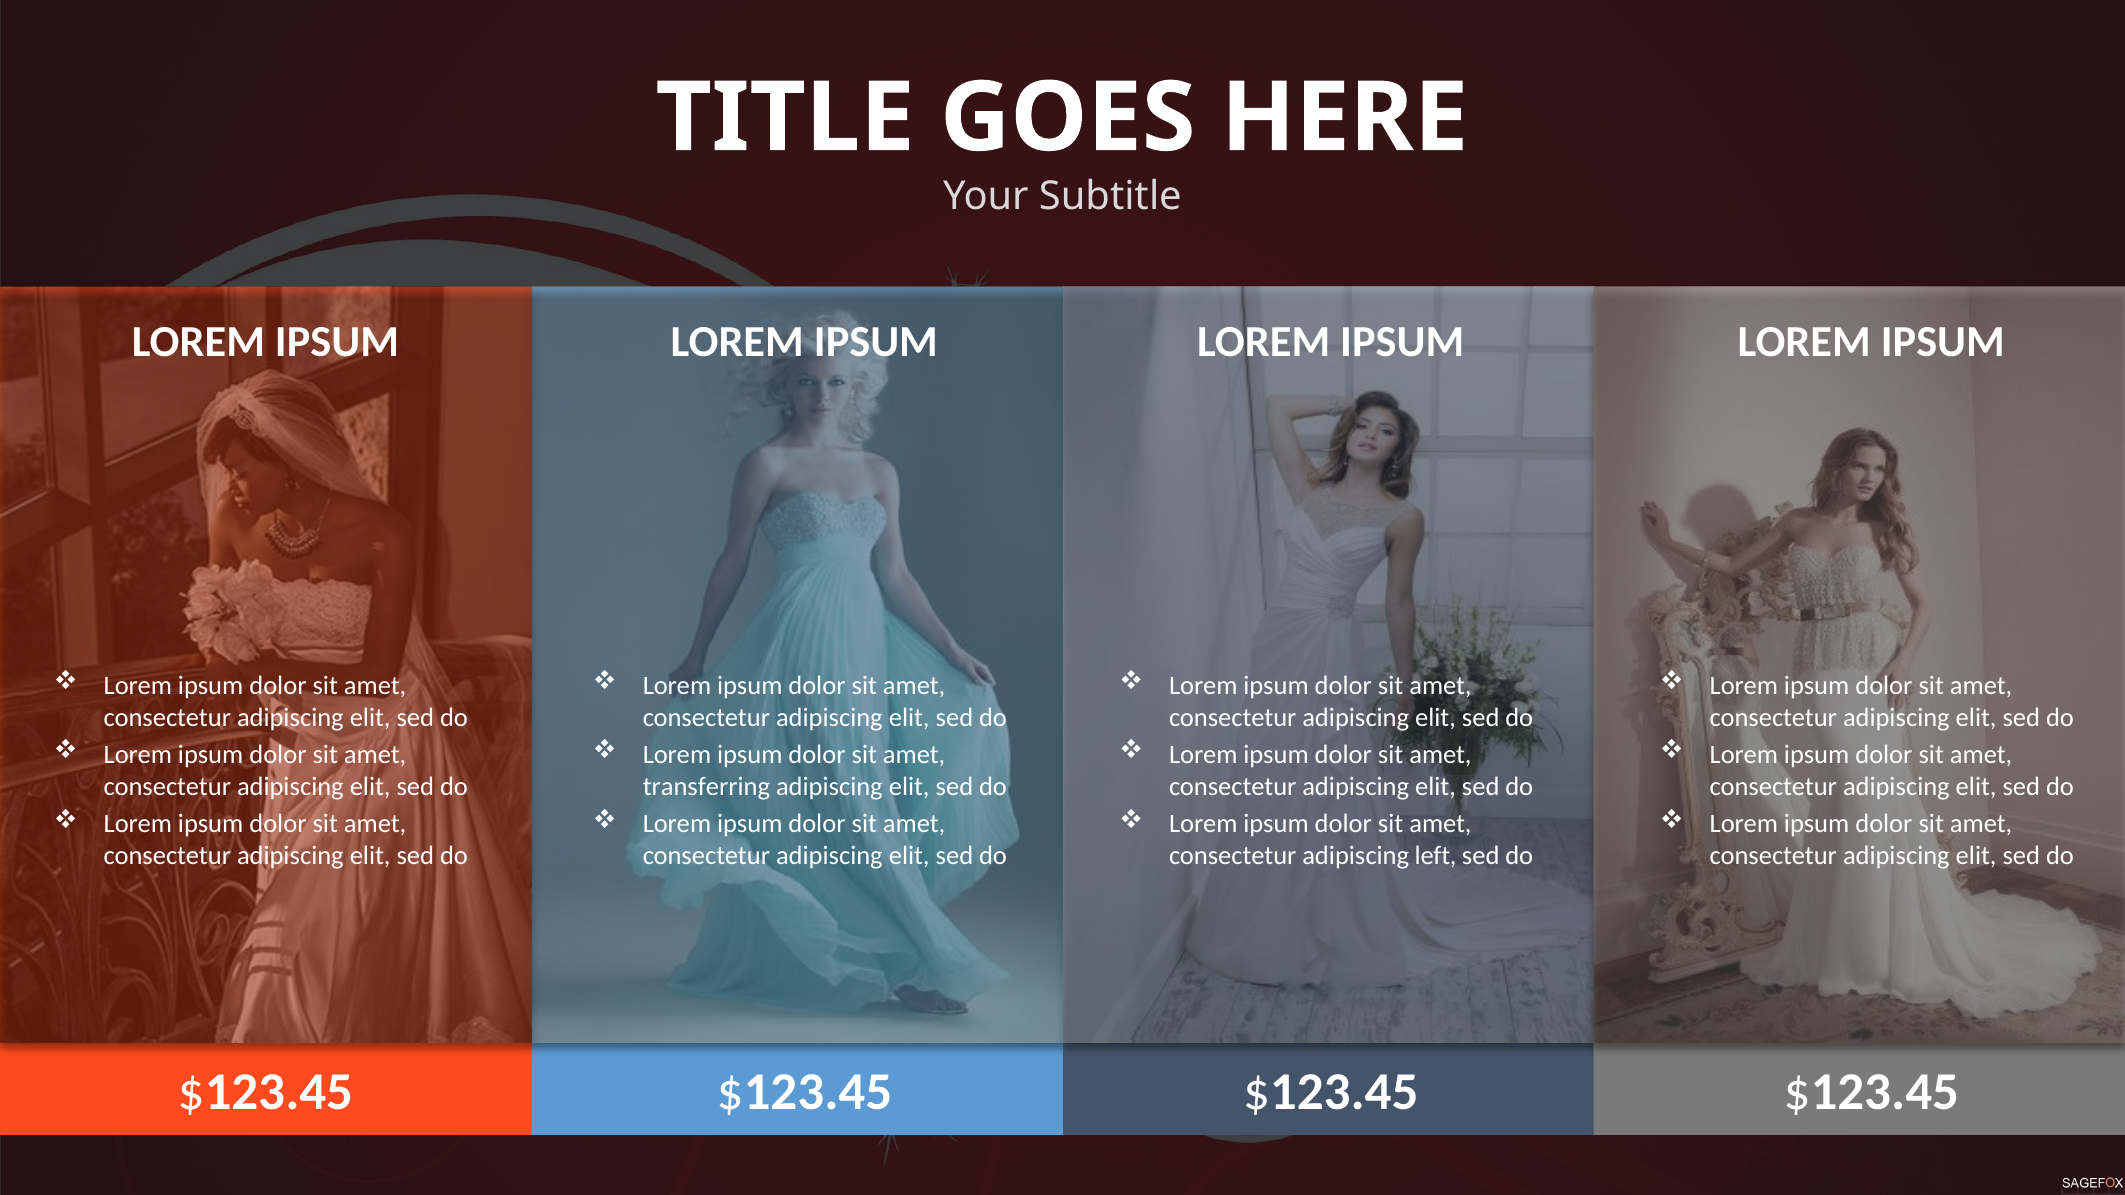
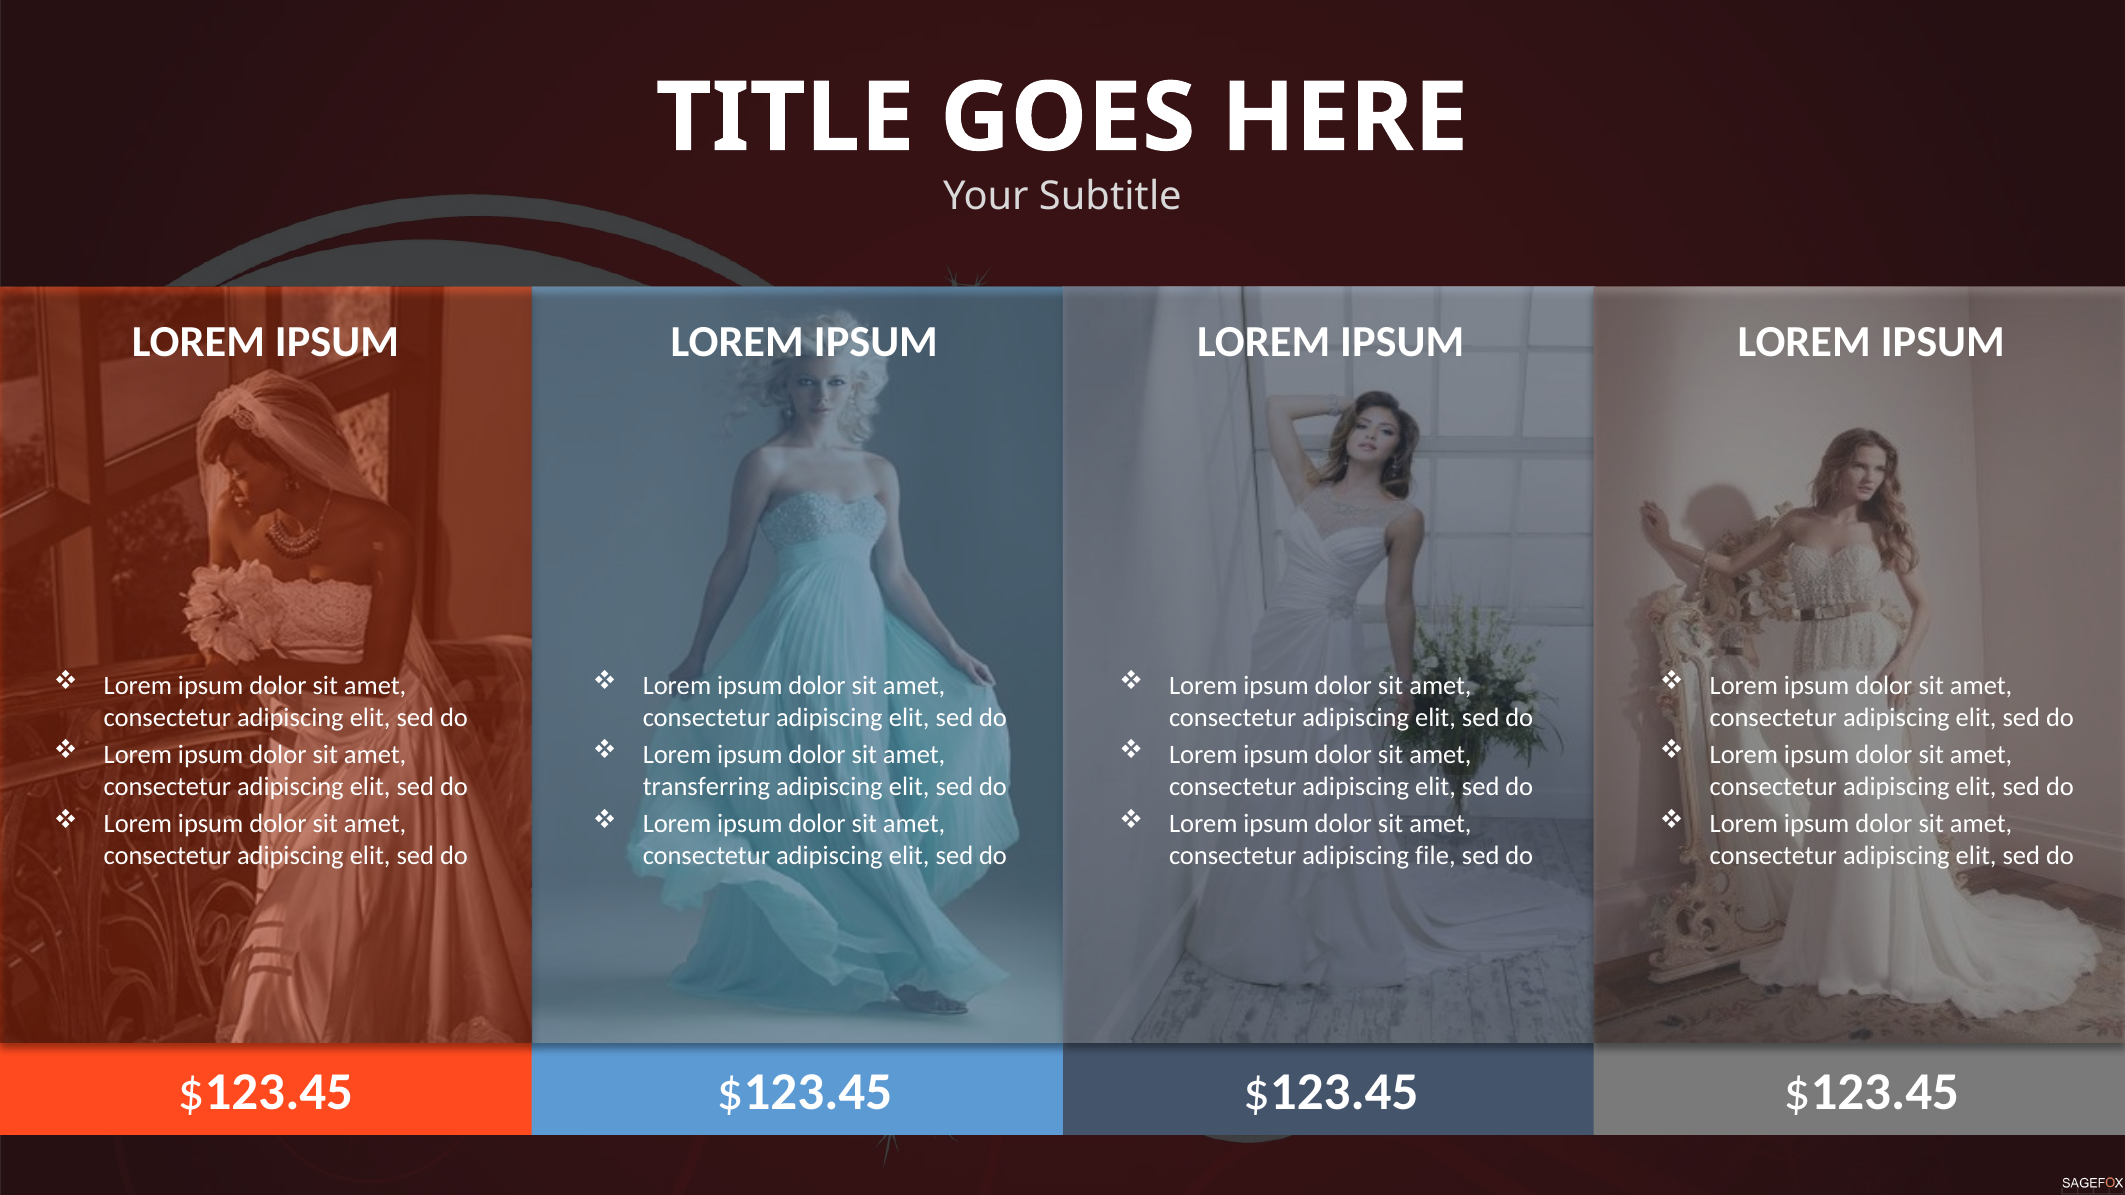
left: left -> file
